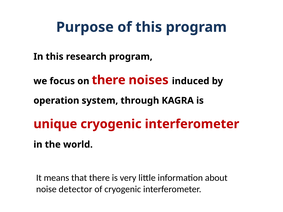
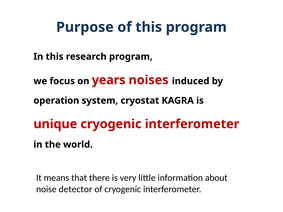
on there: there -> years
through: through -> cryostat
